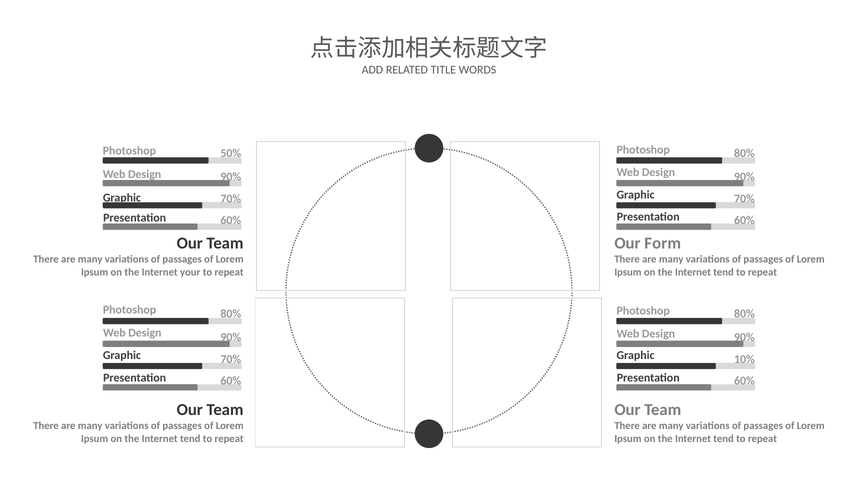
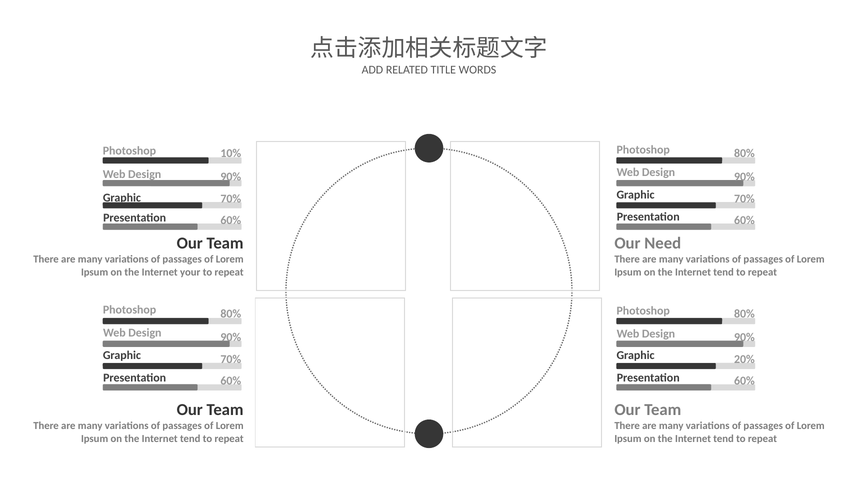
50%: 50% -> 10%
Form: Form -> Need
10%: 10% -> 20%
